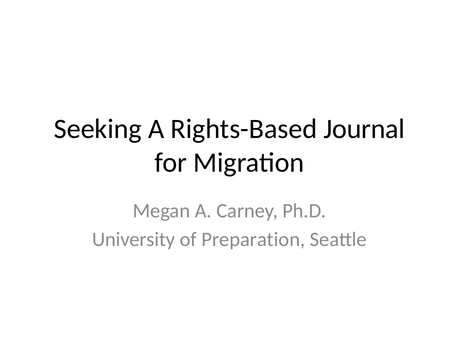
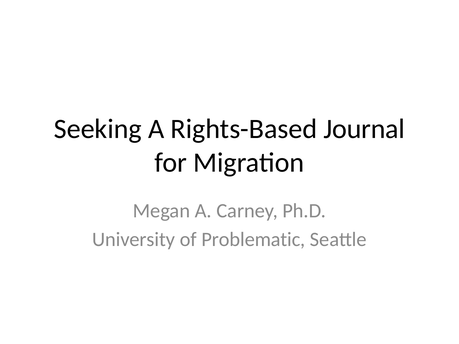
Preparation: Preparation -> Problematic
